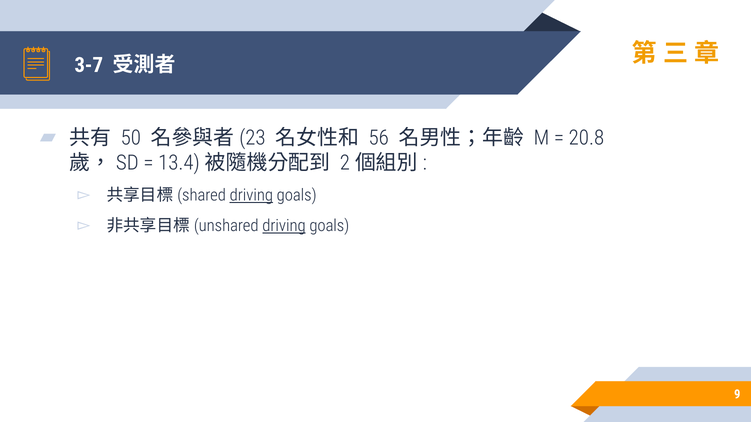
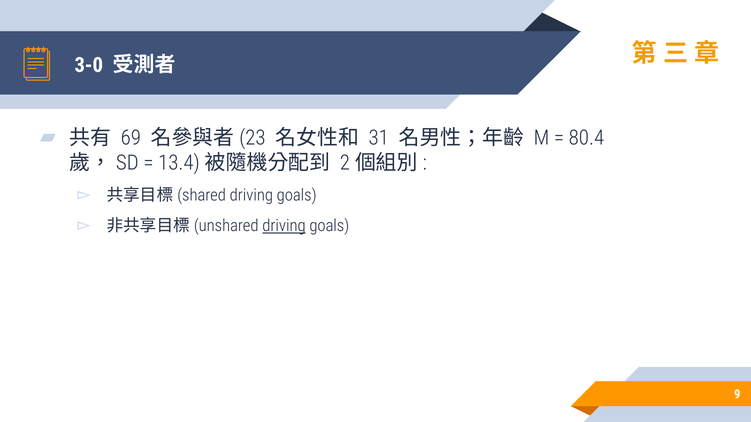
3-7: 3-7 -> 3-0
50: 50 -> 69
56: 56 -> 31
20.8: 20.8 -> 80.4
driving at (251, 196) underline: present -> none
